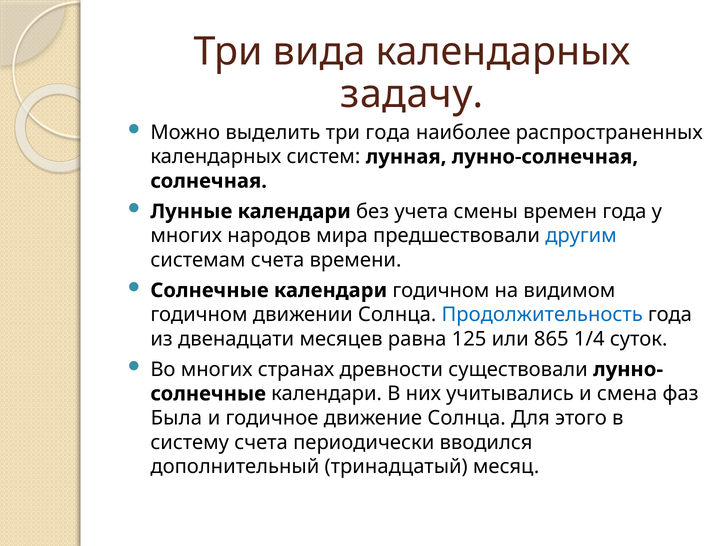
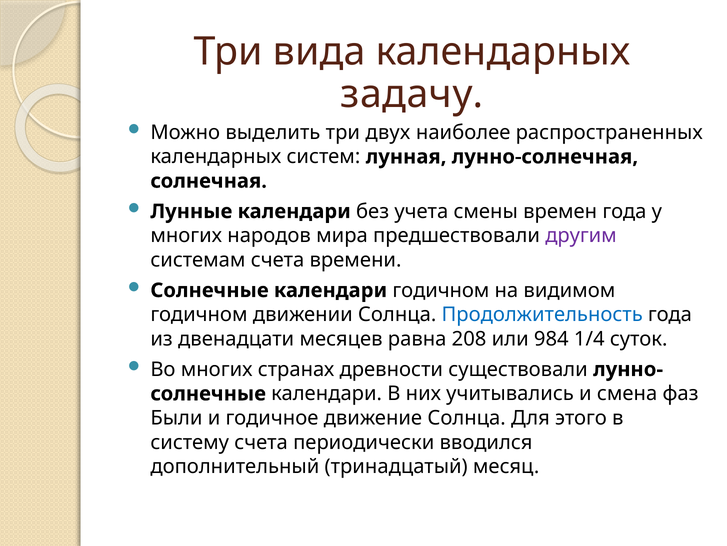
три года: года -> двух
другим colour: blue -> purple
125: 125 -> 208
865: 865 -> 984
Была: Была -> Были
